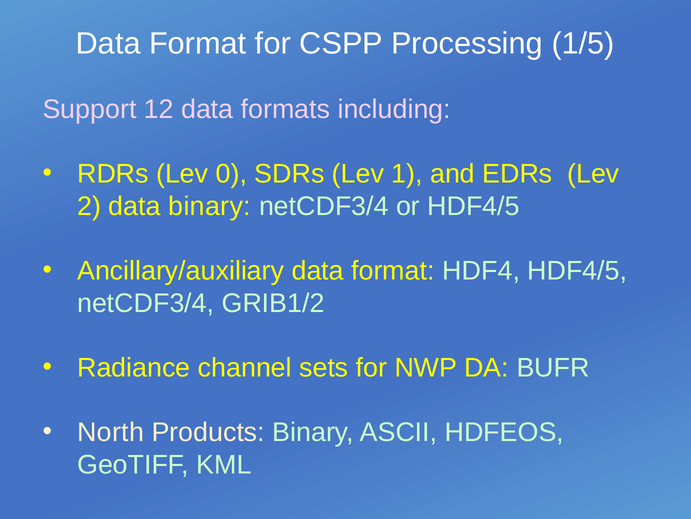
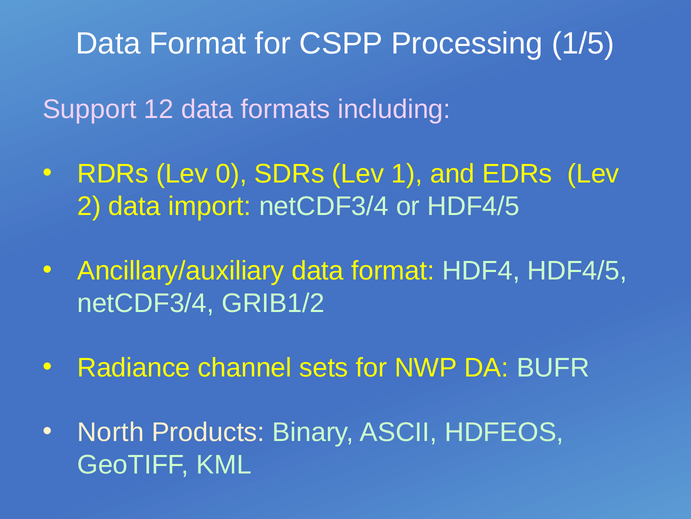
data binary: binary -> import
